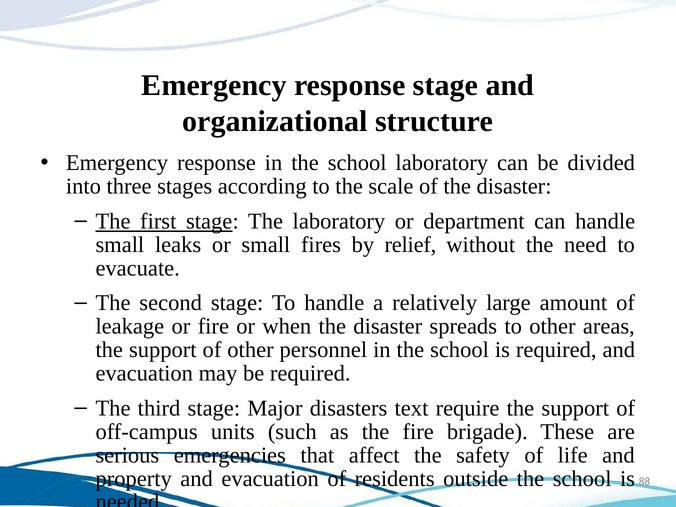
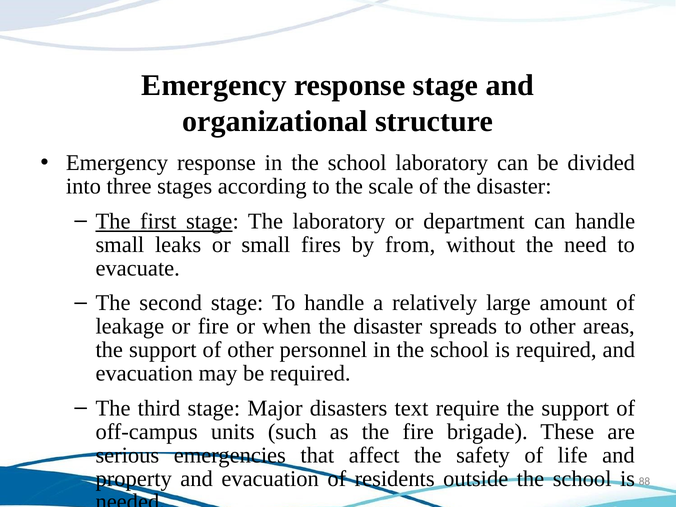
relief: relief -> from
